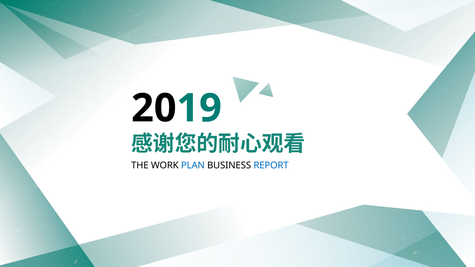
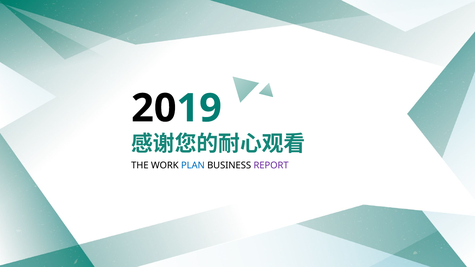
REPORT colour: blue -> purple
